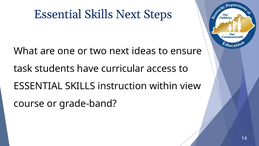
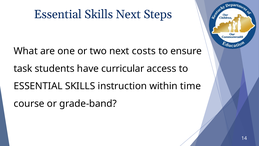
ideas: ideas -> costs
view: view -> time
